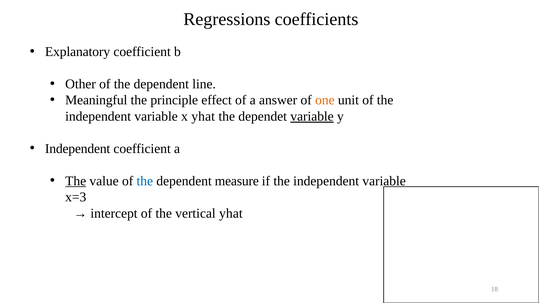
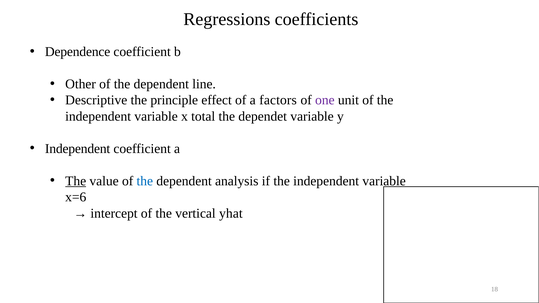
Explanatory: Explanatory -> Dependence
Meaningful: Meaningful -> Descriptive
answer: answer -> factors
one colour: orange -> purple
x yhat: yhat -> total
variable at (312, 116) underline: present -> none
measure: measure -> analysis
x=3: x=3 -> x=6
